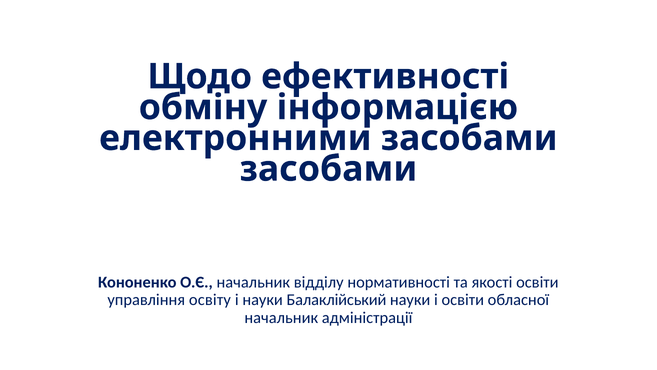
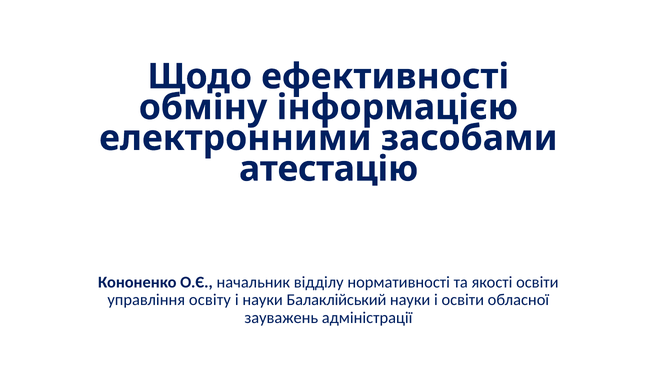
засобами at (328, 169): засобами -> атестацію
начальник at (281, 317): начальник -> зауважень
